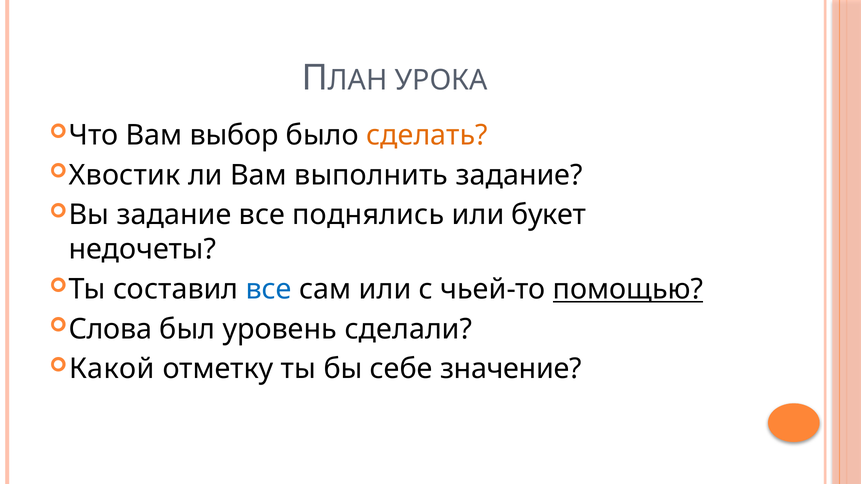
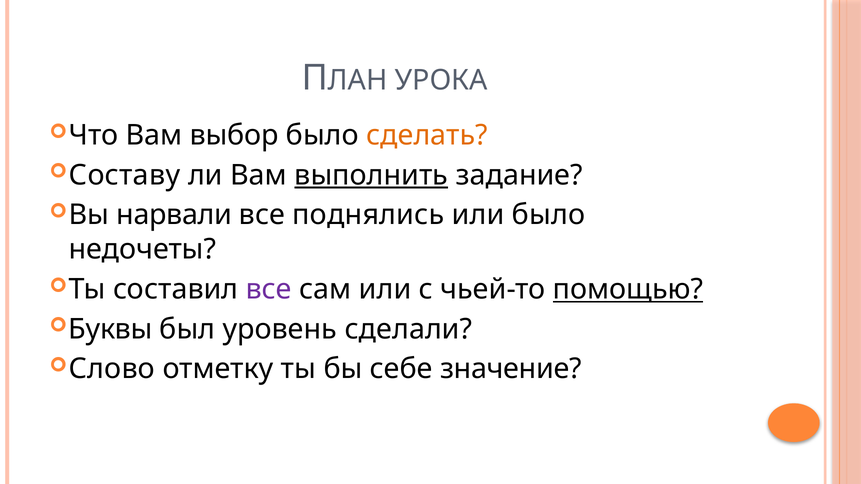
Хвостик: Хвостик -> Составу
выполнить underline: none -> present
Вы задание: задание -> нарвали
или букет: букет -> было
все at (269, 290) colour: blue -> purple
Слова: Слова -> Буквы
Какой: Какой -> Слово
